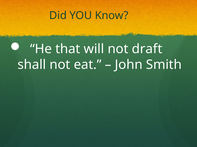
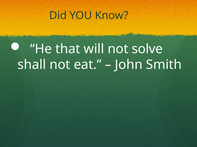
draft: draft -> solve
